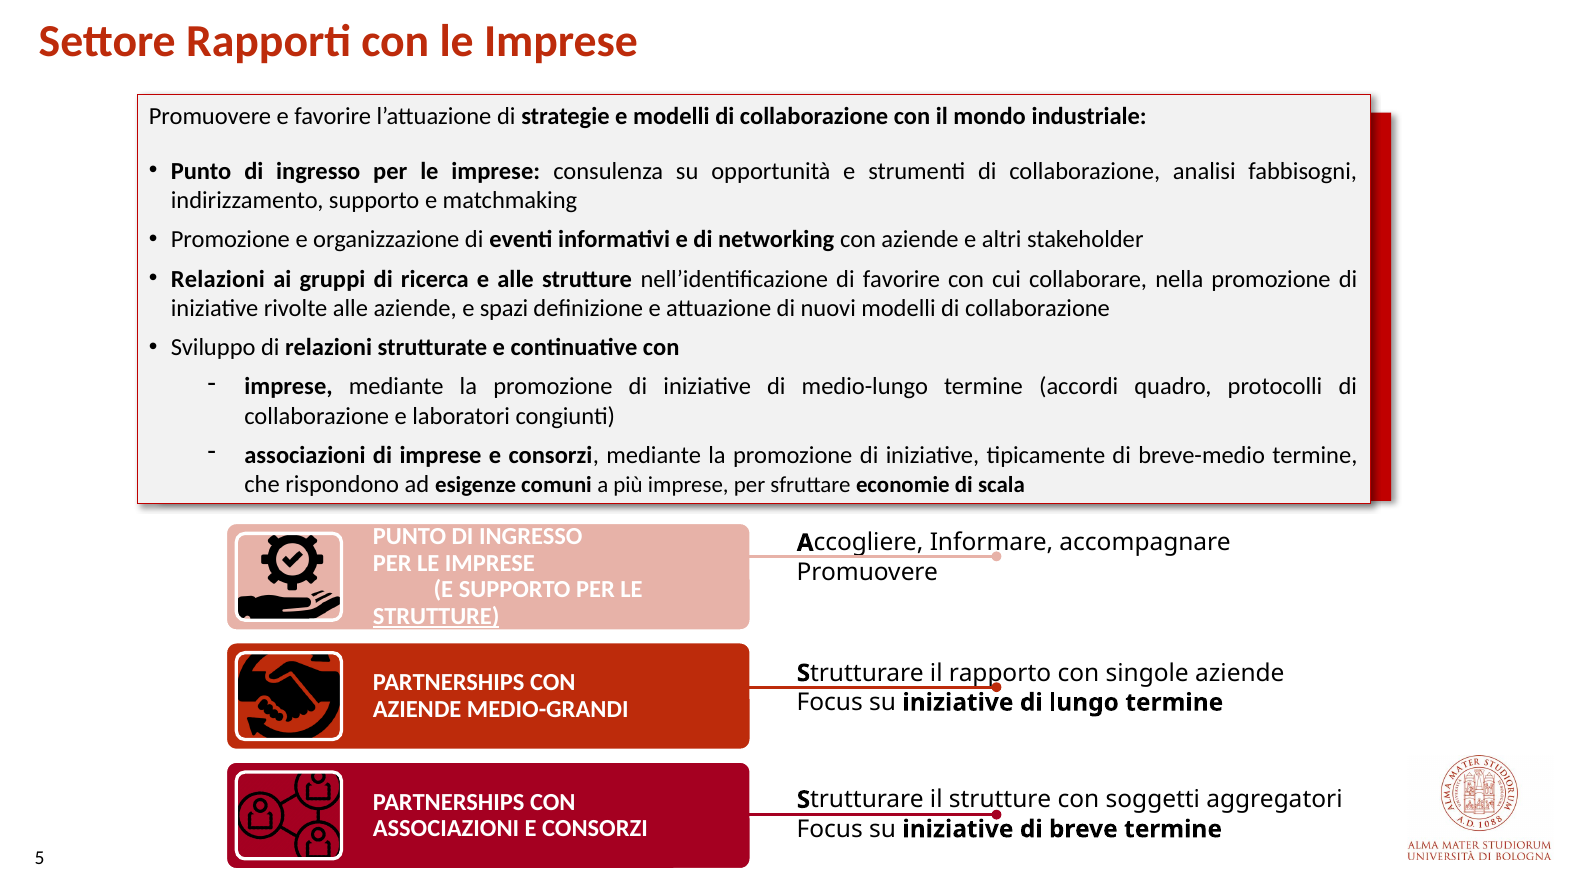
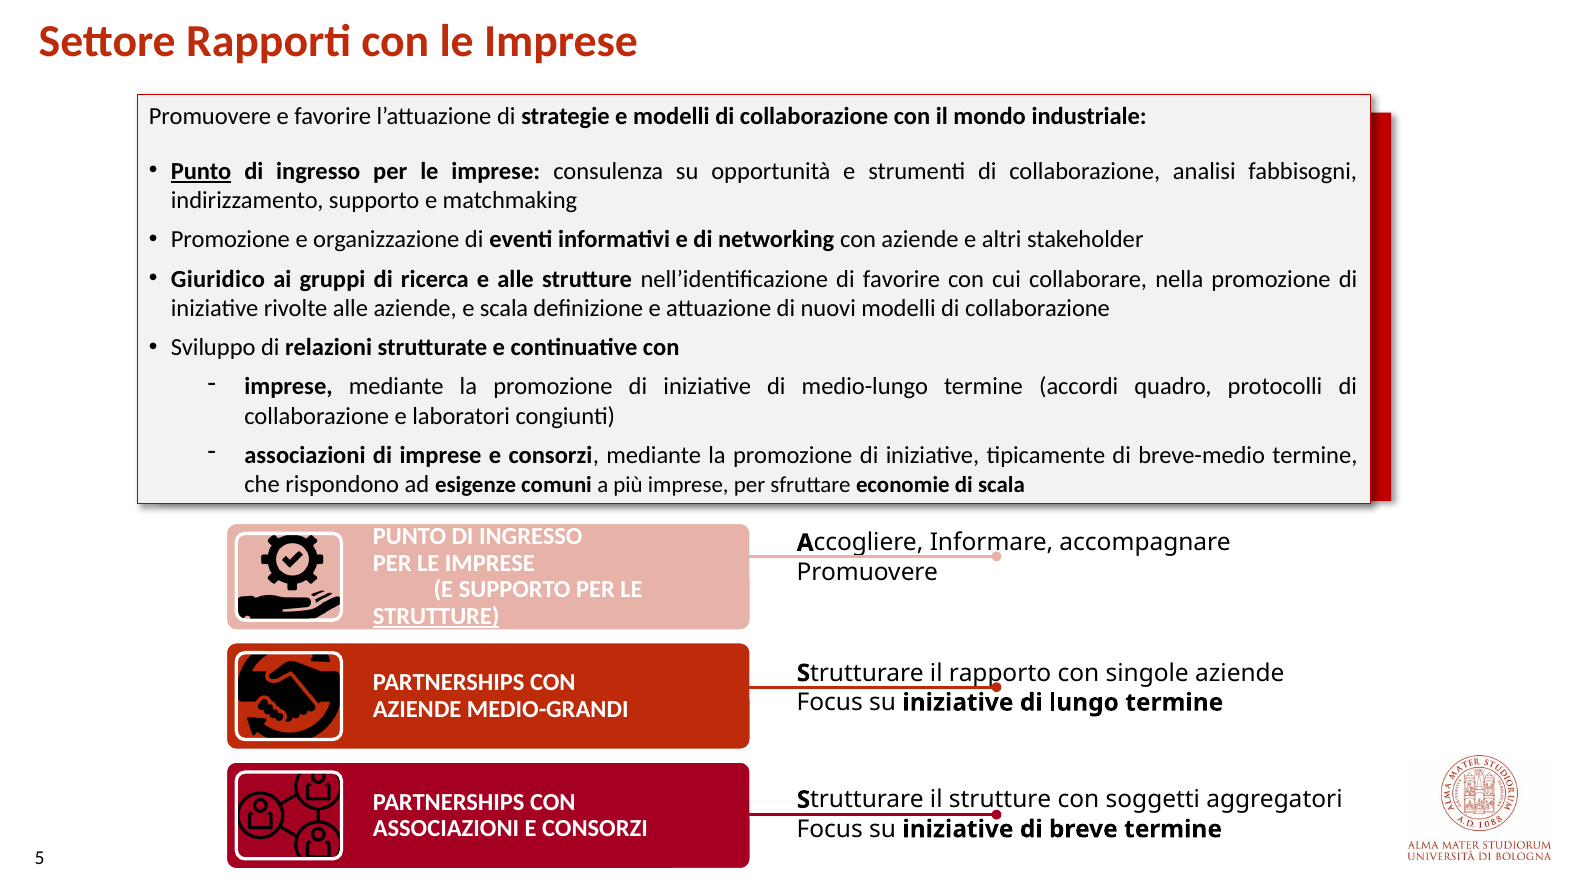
Punto at (201, 171) underline: none -> present
Relazioni at (218, 279): Relazioni -> Giuridico
e spazi: spazi -> scala
